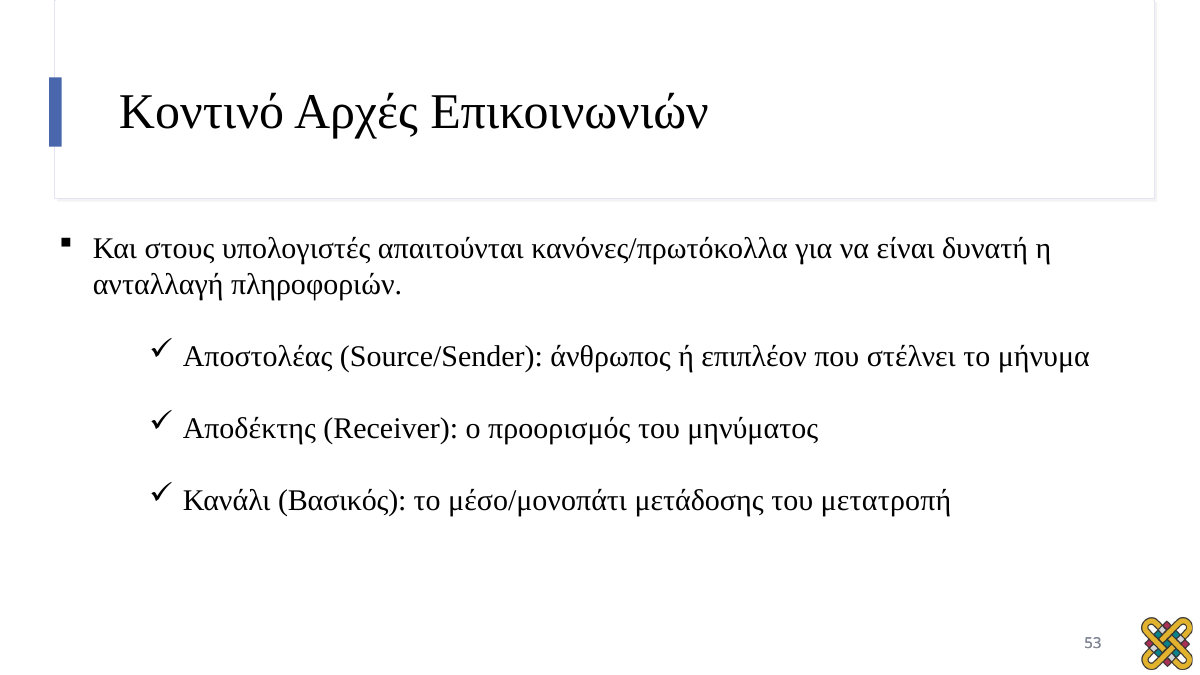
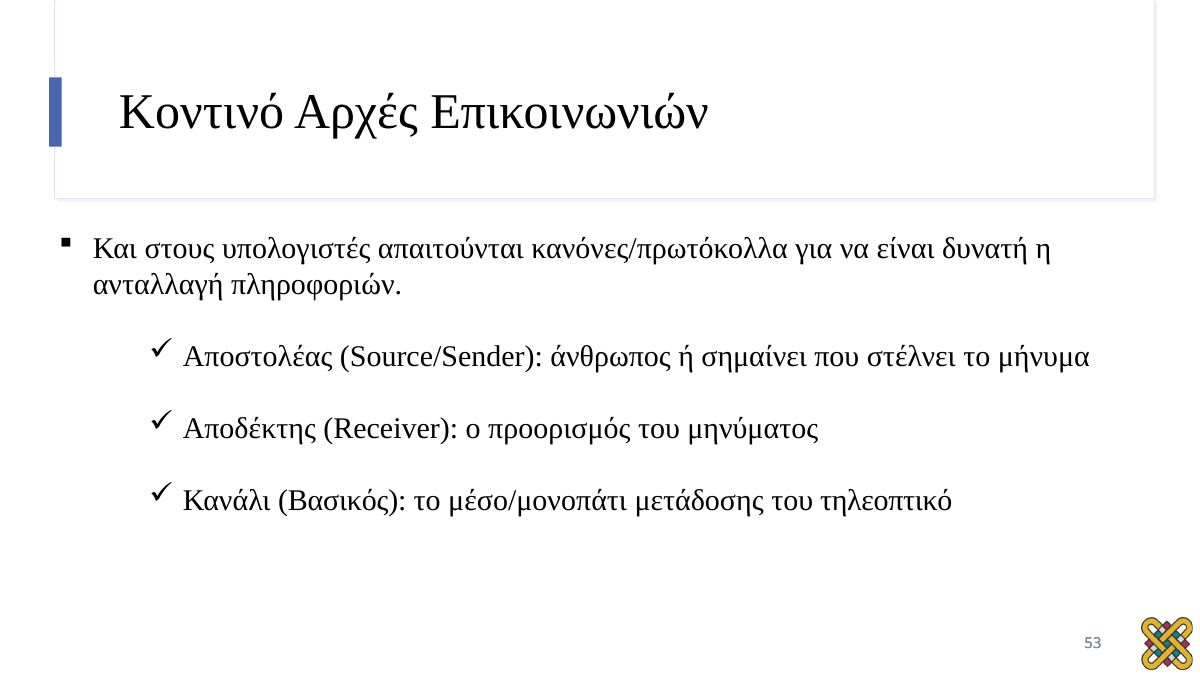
επιπλέον: επιπλέον -> σημαίνει
μετατροπή: μετατροπή -> τηλεοπτικό
